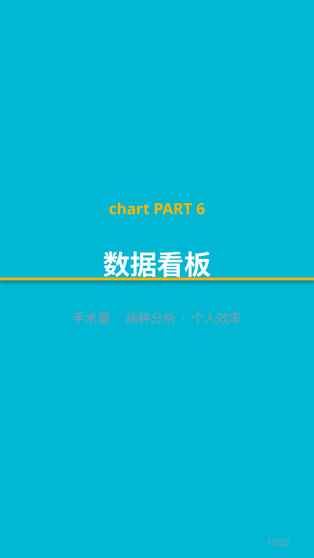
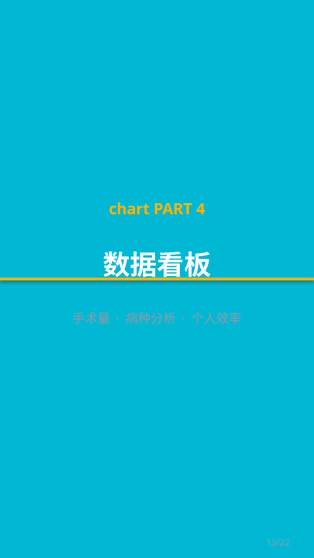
6: 6 -> 4
